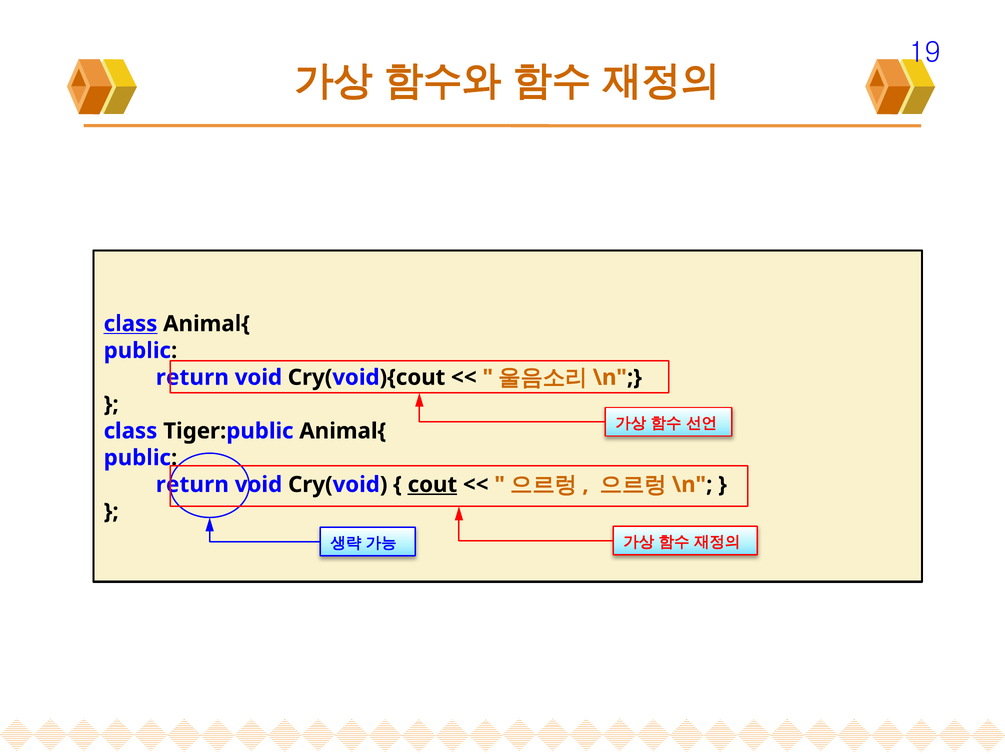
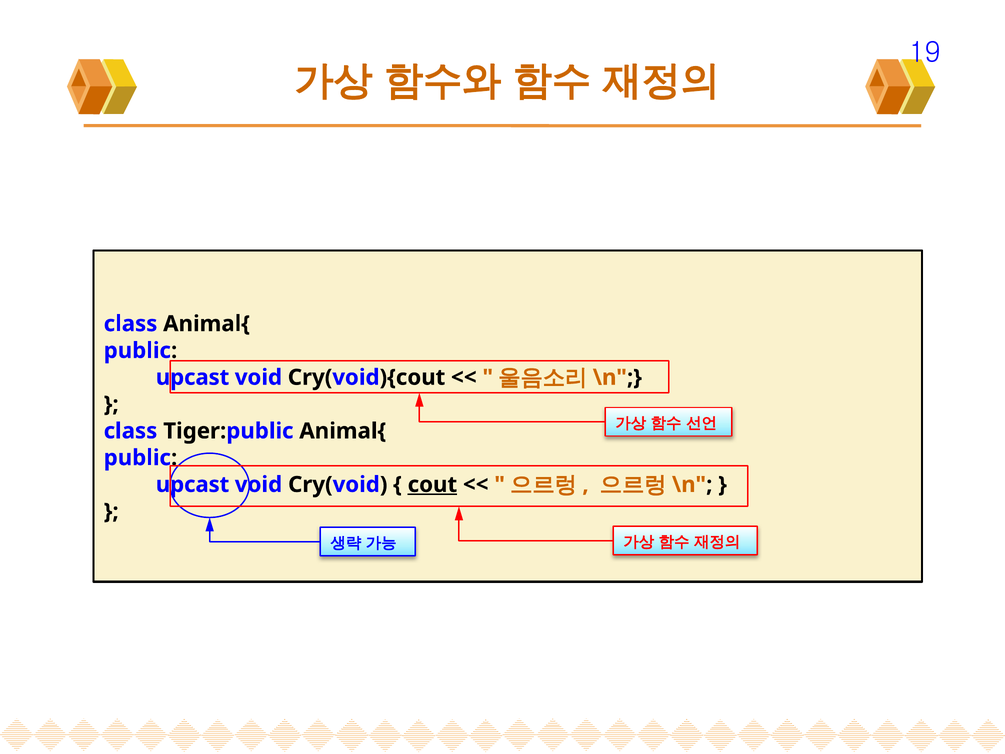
class at (131, 324) underline: present -> none
return at (192, 377): return -> upcast
return at (192, 484): return -> upcast
